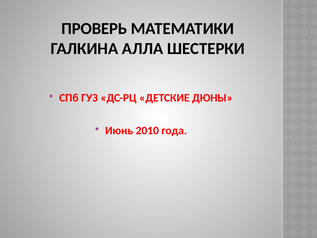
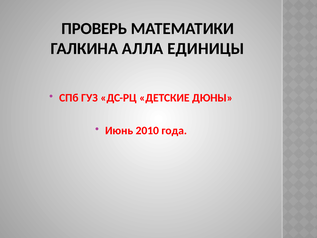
ШЕСТЕРКИ: ШЕСТЕРКИ -> ЕДИНИЦЫ
